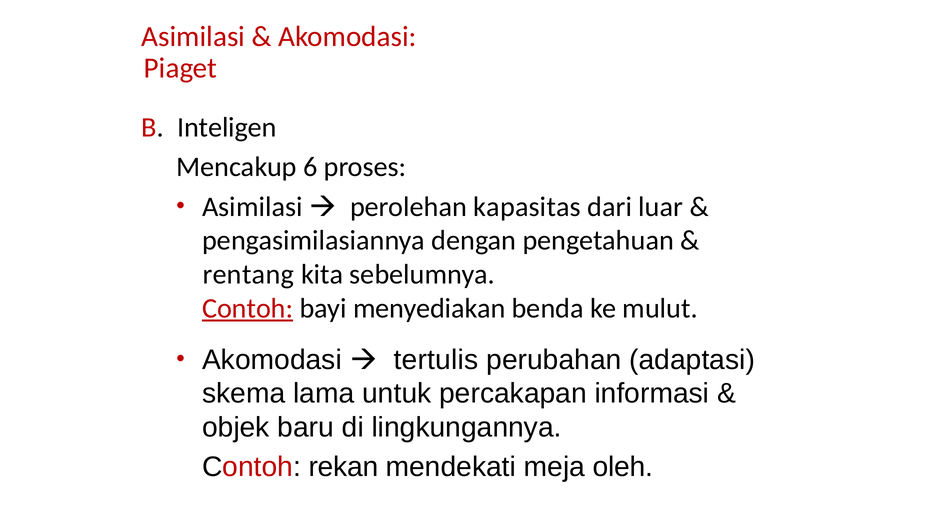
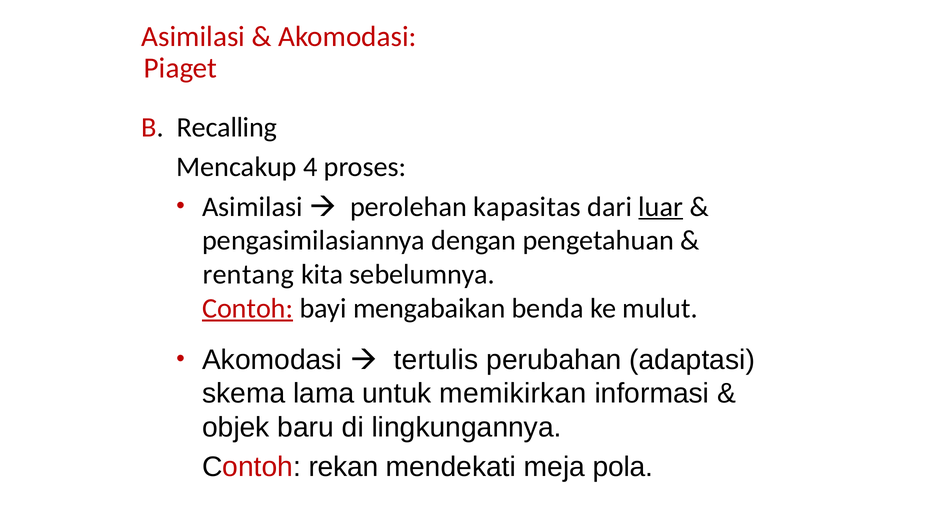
Inteligen: Inteligen -> Recalling
6: 6 -> 4
luar underline: none -> present
menyediakan: menyediakan -> mengabaikan
percakapan: percakapan -> memikirkan
oleh: oleh -> pola
